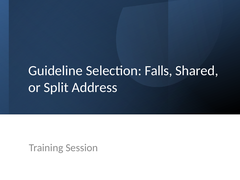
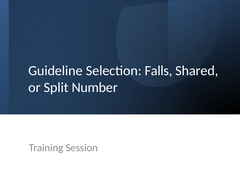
Address: Address -> Number
